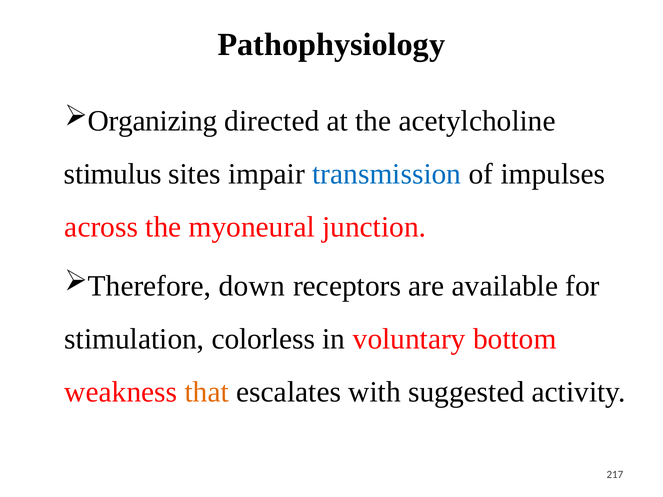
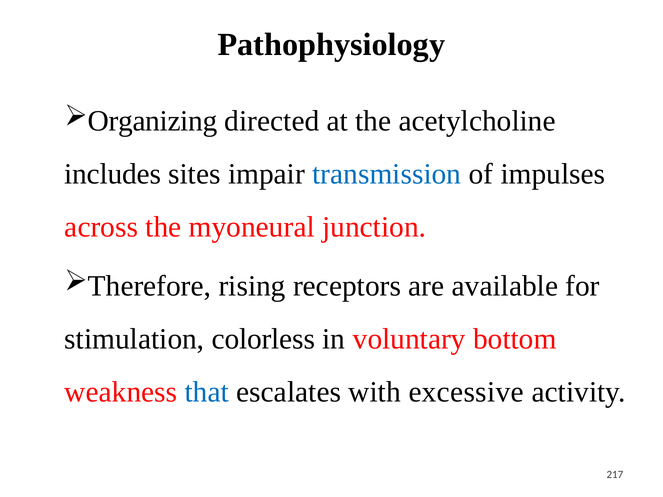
stimulus: stimulus -> includes
down: down -> rising
that colour: orange -> blue
suggested: suggested -> excessive
